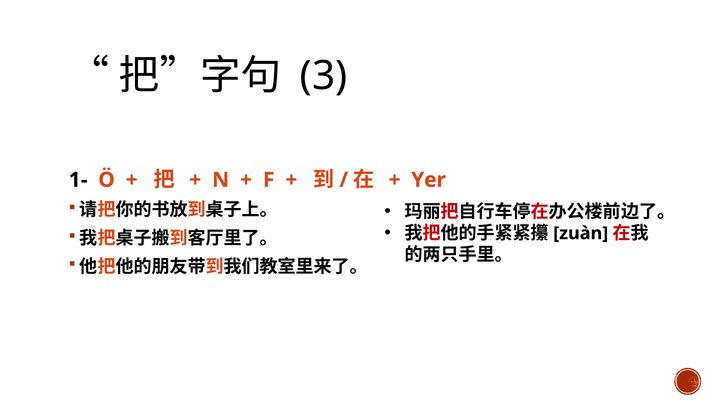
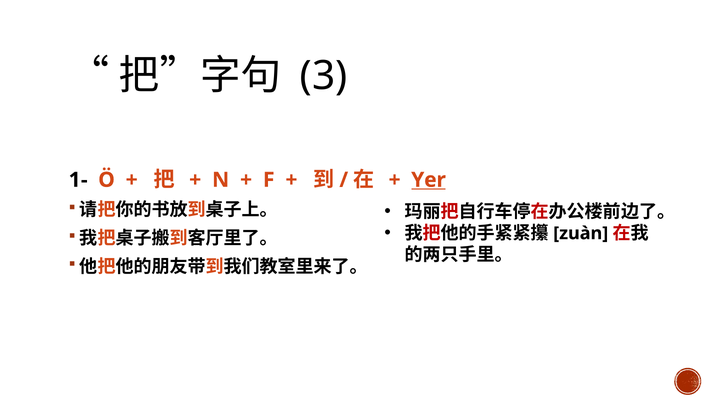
Yer underline: none -> present
